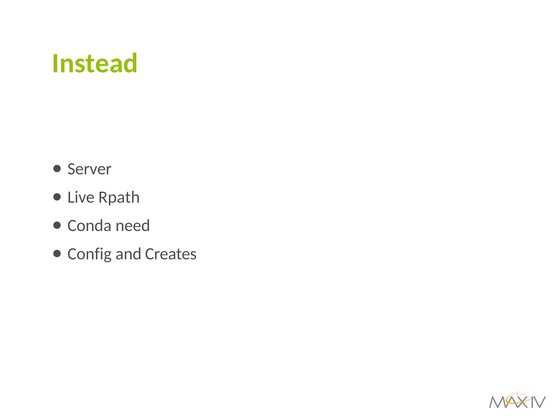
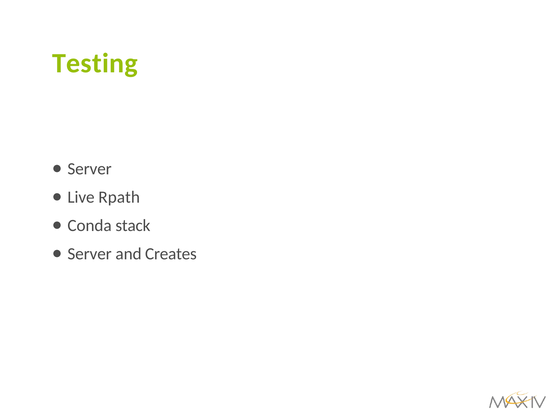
Instead: Instead -> Testing
need: need -> stack
Config at (90, 254): Config -> Server
